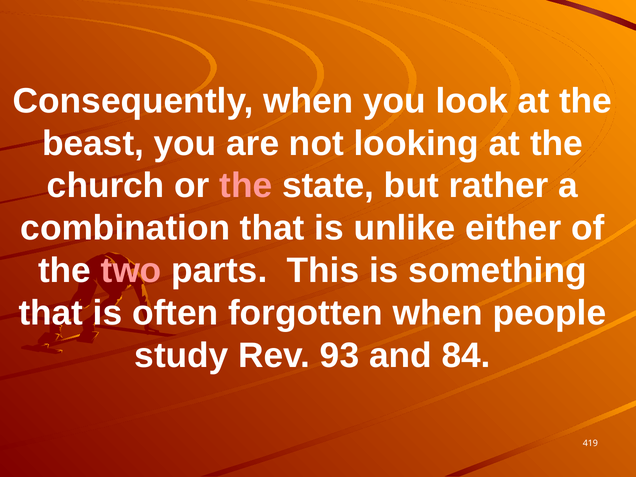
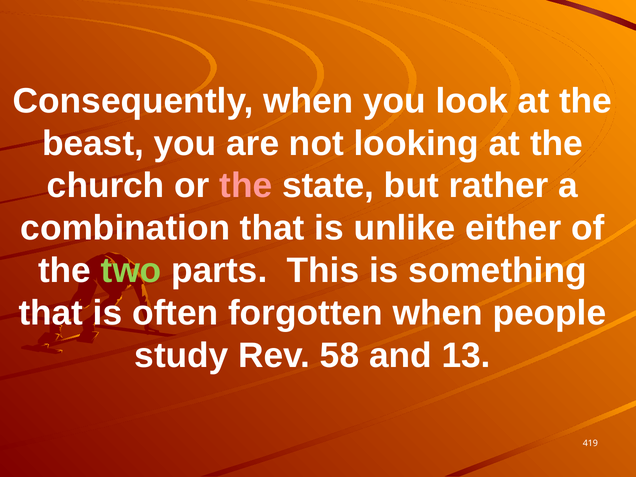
two colour: pink -> light green
93: 93 -> 58
84: 84 -> 13
